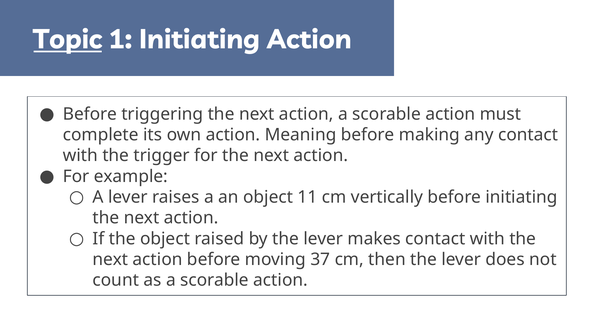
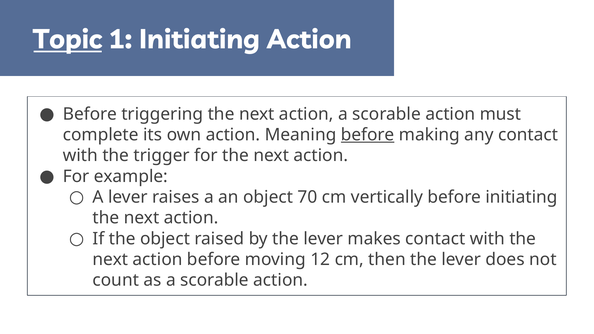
before at (368, 135) underline: none -> present
11: 11 -> 70
37: 37 -> 12
